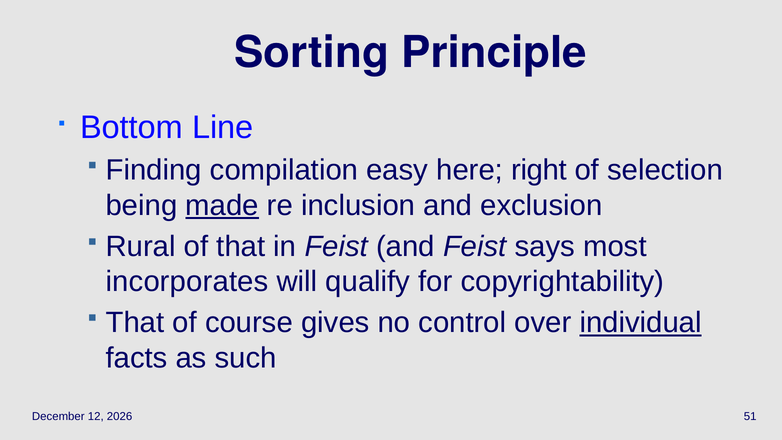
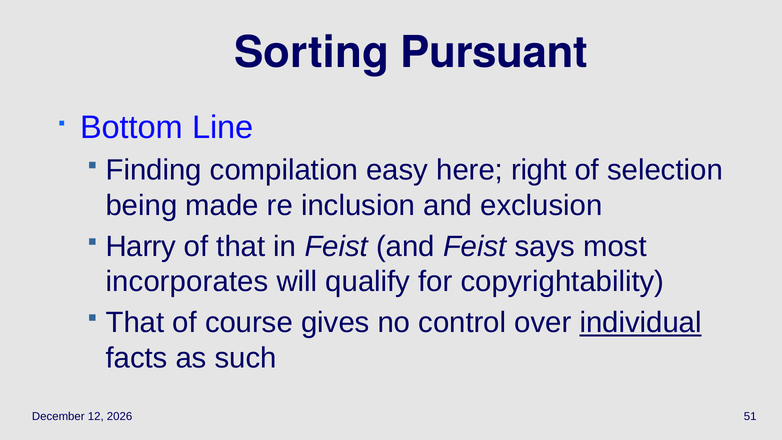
Principle: Principle -> Pursuant
made underline: present -> none
Rural: Rural -> Harry
